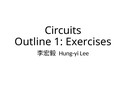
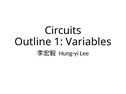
Exercises: Exercises -> Variables
